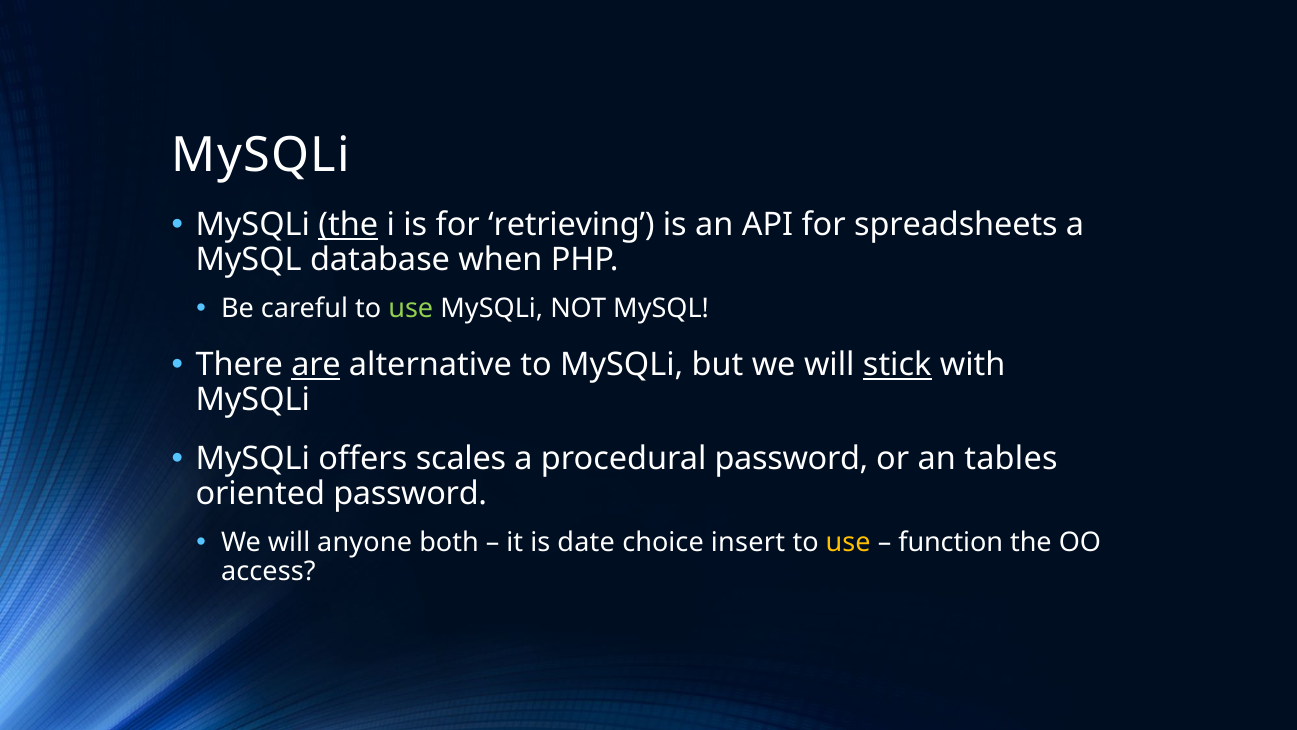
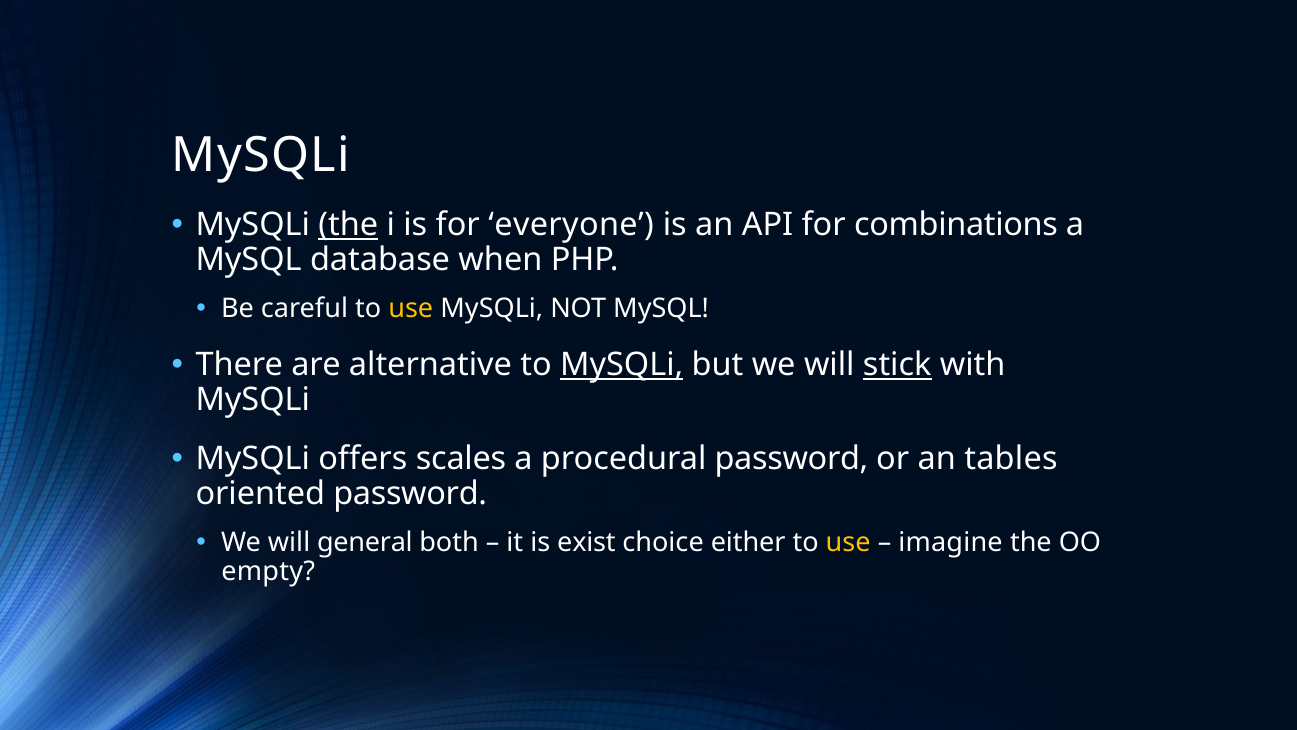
retrieving: retrieving -> everyone
spreadsheets: spreadsheets -> combinations
use at (411, 308) colour: light green -> yellow
are underline: present -> none
MySQLi at (622, 365) underline: none -> present
anyone: anyone -> general
date: date -> exist
insert: insert -> either
function: function -> imagine
access: access -> empty
